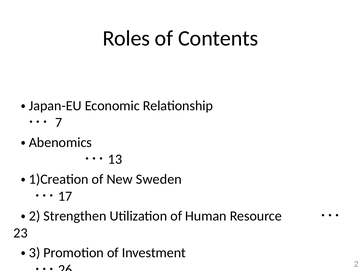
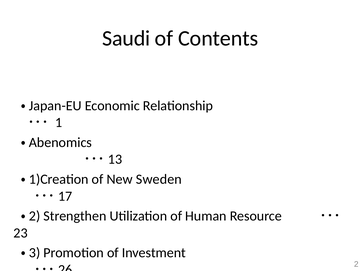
Roles: Roles -> Saudi
7: 7 -> 1
